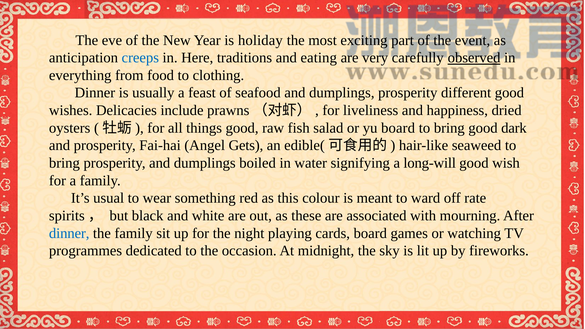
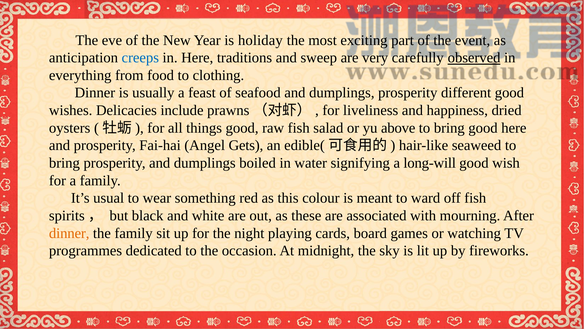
eating: eating -> sweep
yu board: board -> above
good dark: dark -> here
off rate: rate -> fish
dinner at (69, 233) colour: blue -> orange
